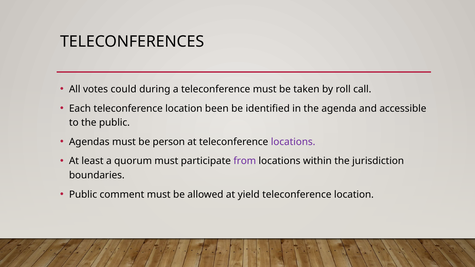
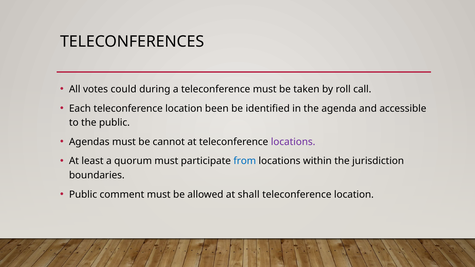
person: person -> cannot
from colour: purple -> blue
yield: yield -> shall
